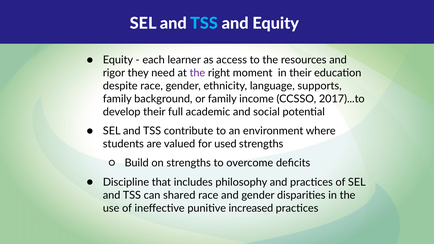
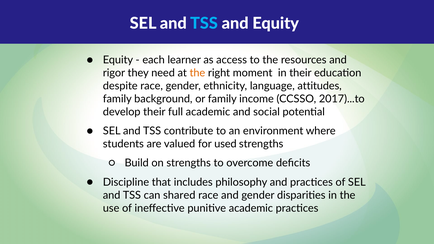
the at (197, 73) colour: purple -> orange
supports: supports -> attitudes
punitive increased: increased -> academic
